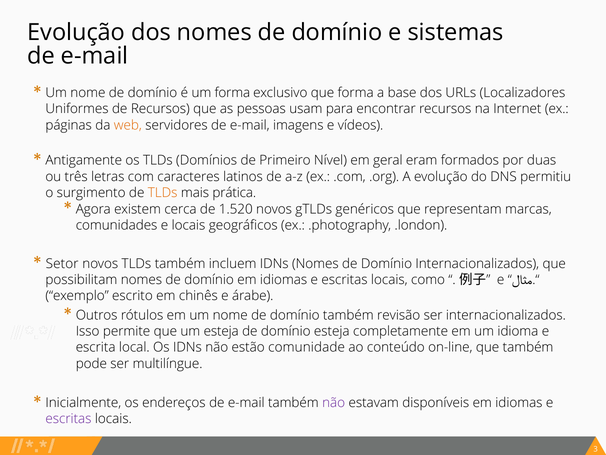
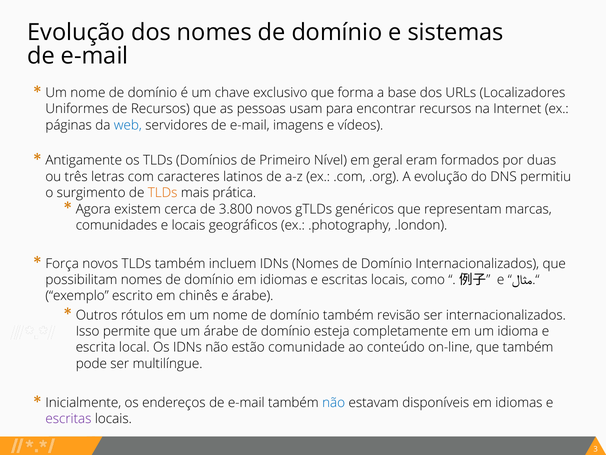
um forma: forma -> chave
web colour: orange -> blue
1.520: 1.520 -> 3.800
Setor: Setor -> Força
um esteja: esteja -> árabe
não at (334, 402) colour: purple -> blue
